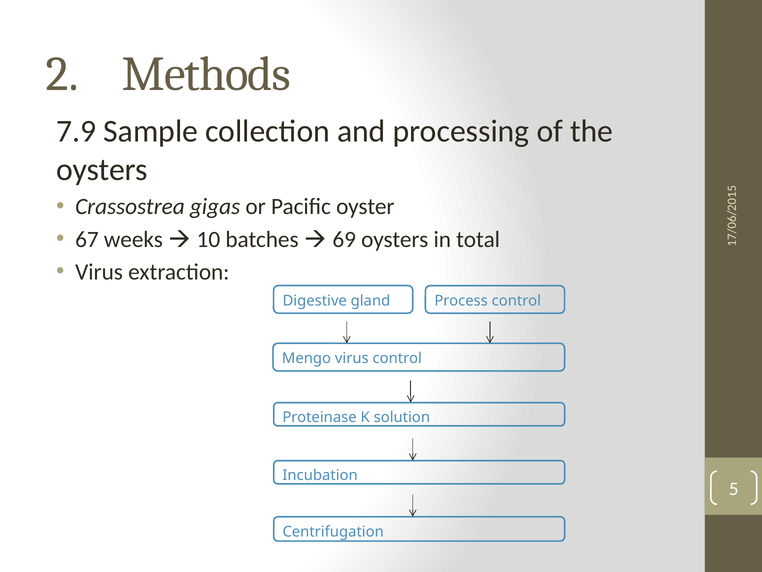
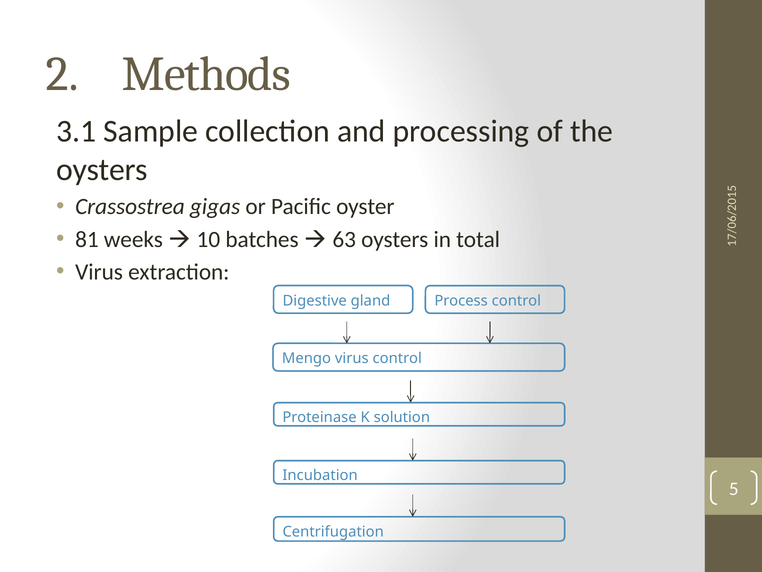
7.9: 7.9 -> 3.1
67: 67 -> 81
69: 69 -> 63
